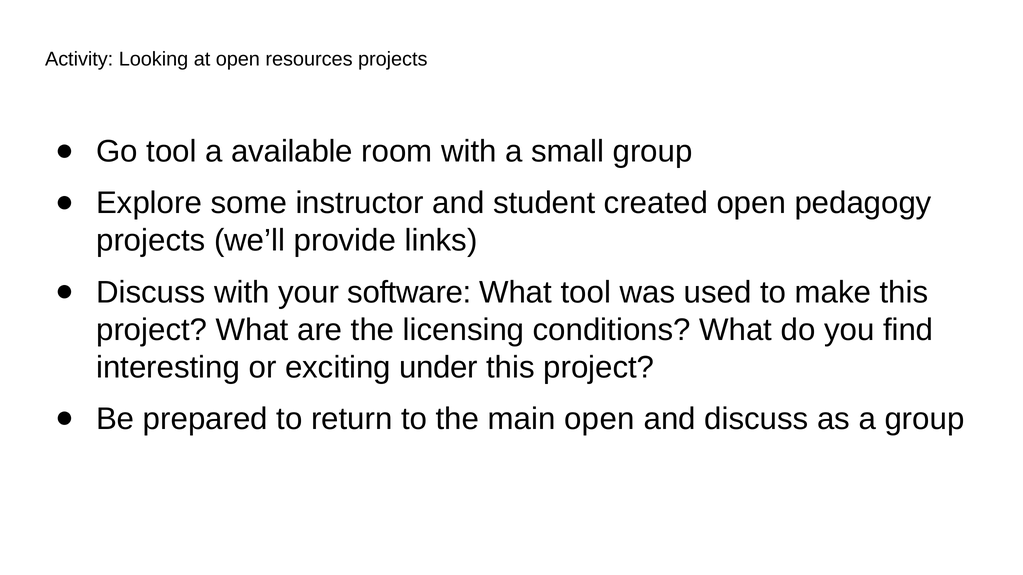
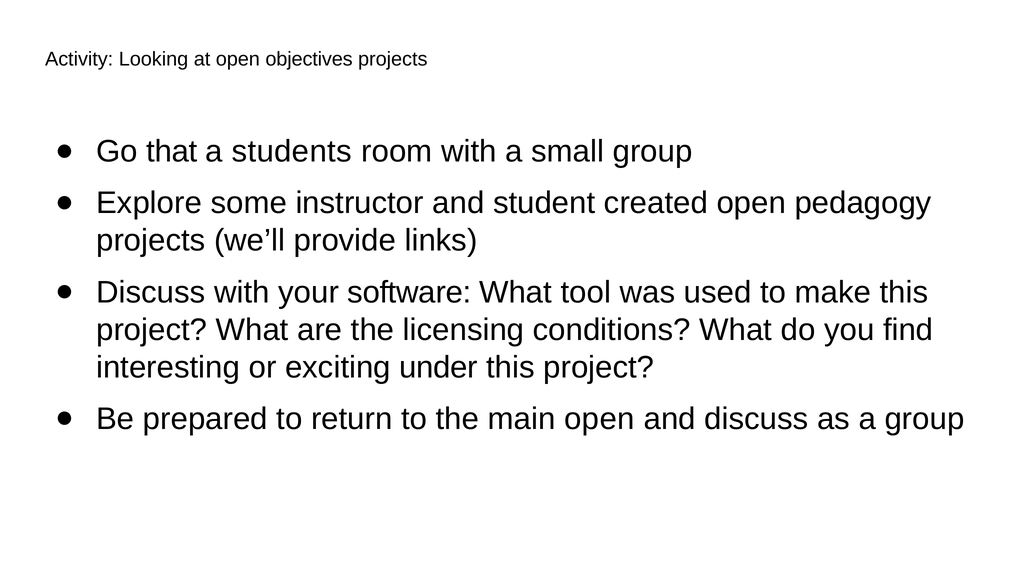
resources: resources -> objectives
Go tool: tool -> that
available: available -> students
